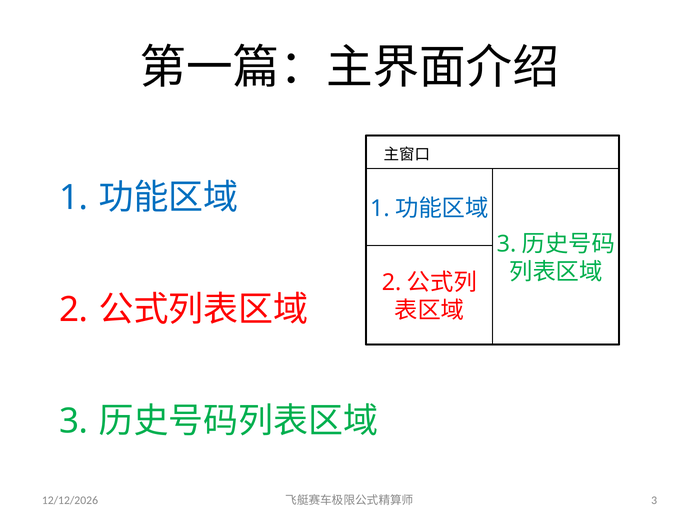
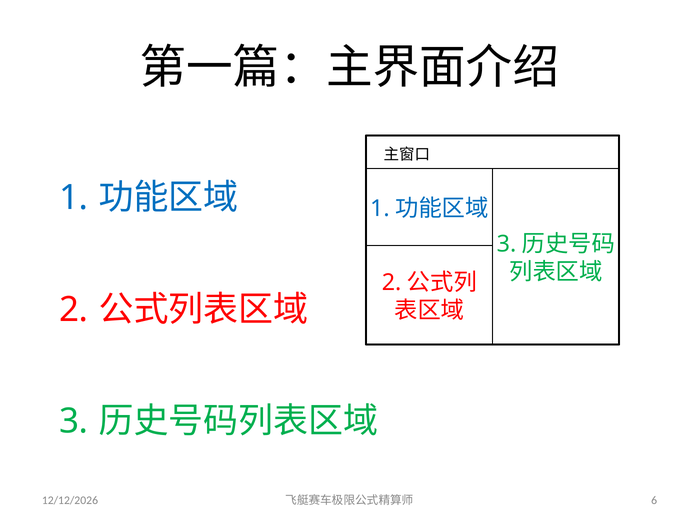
3 at (654, 501): 3 -> 6
